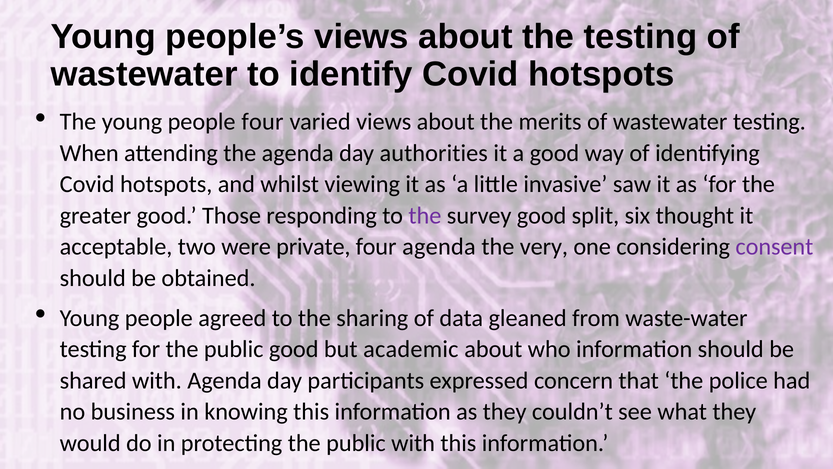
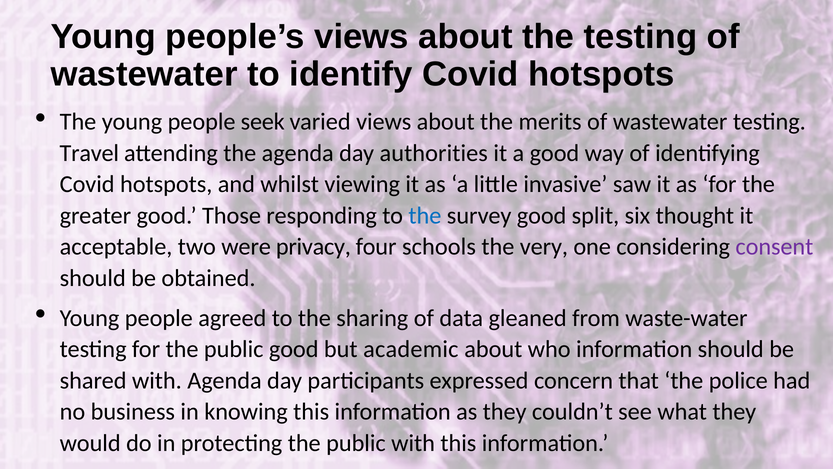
people four: four -> seek
When: When -> Travel
the at (425, 215) colour: purple -> blue
private: private -> privacy
four agenda: agenda -> schools
